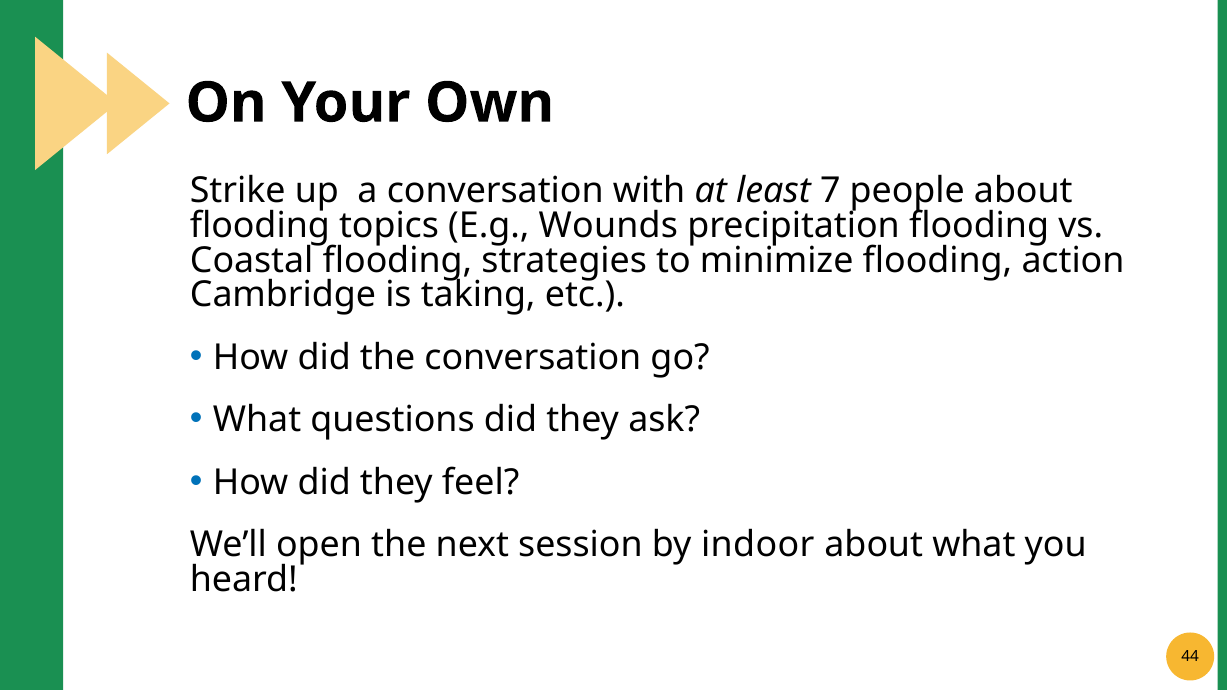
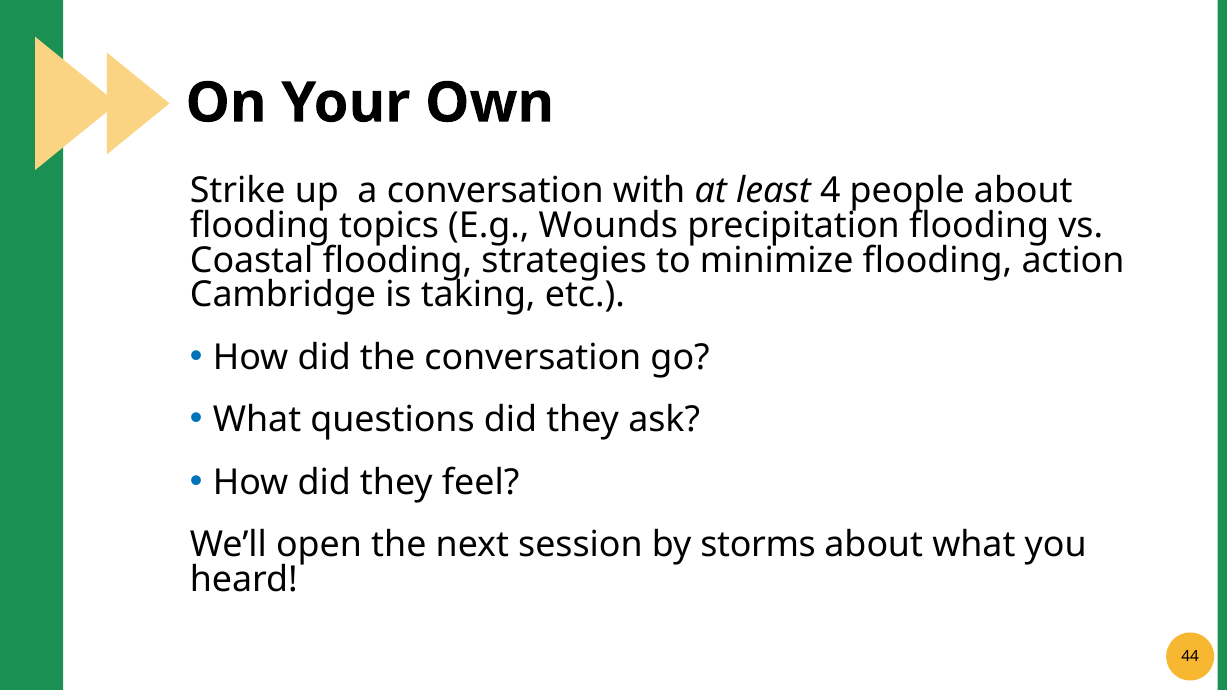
7: 7 -> 4
indoor: indoor -> storms
